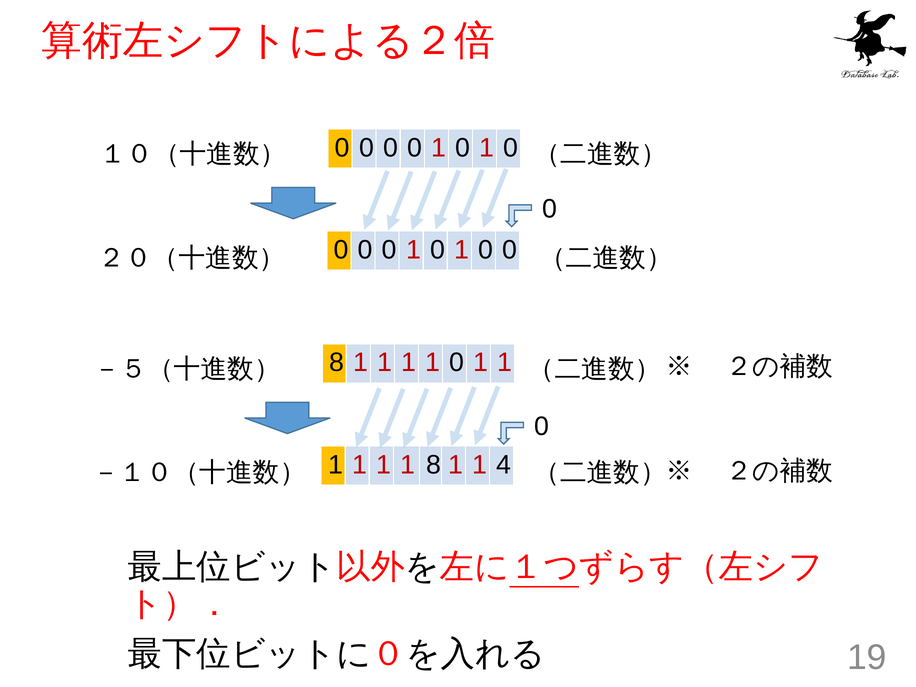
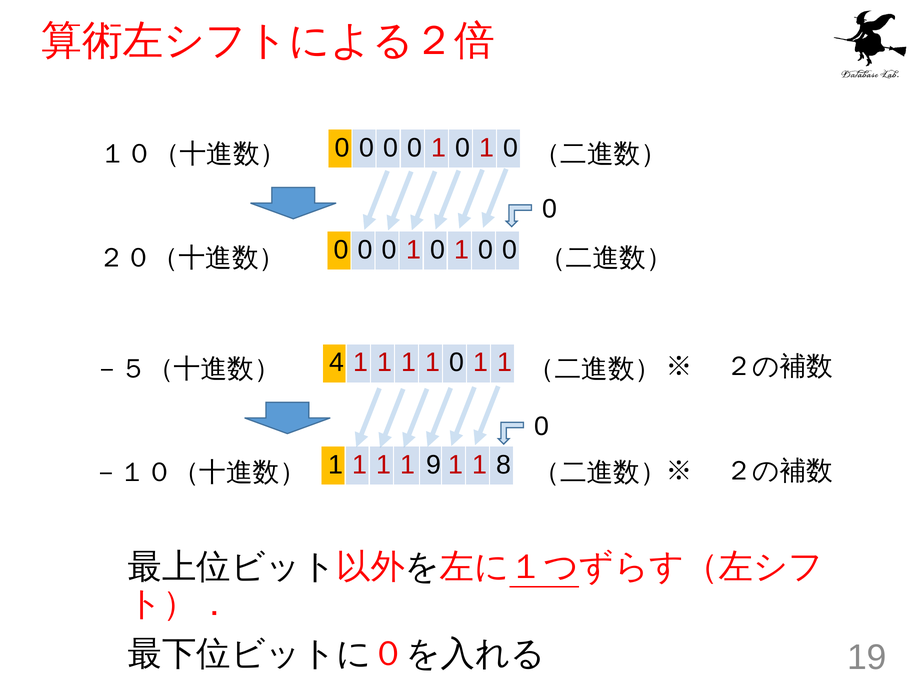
8 at (337, 363): 8 -> 4
1 8: 8 -> 9
4: 4 -> 8
